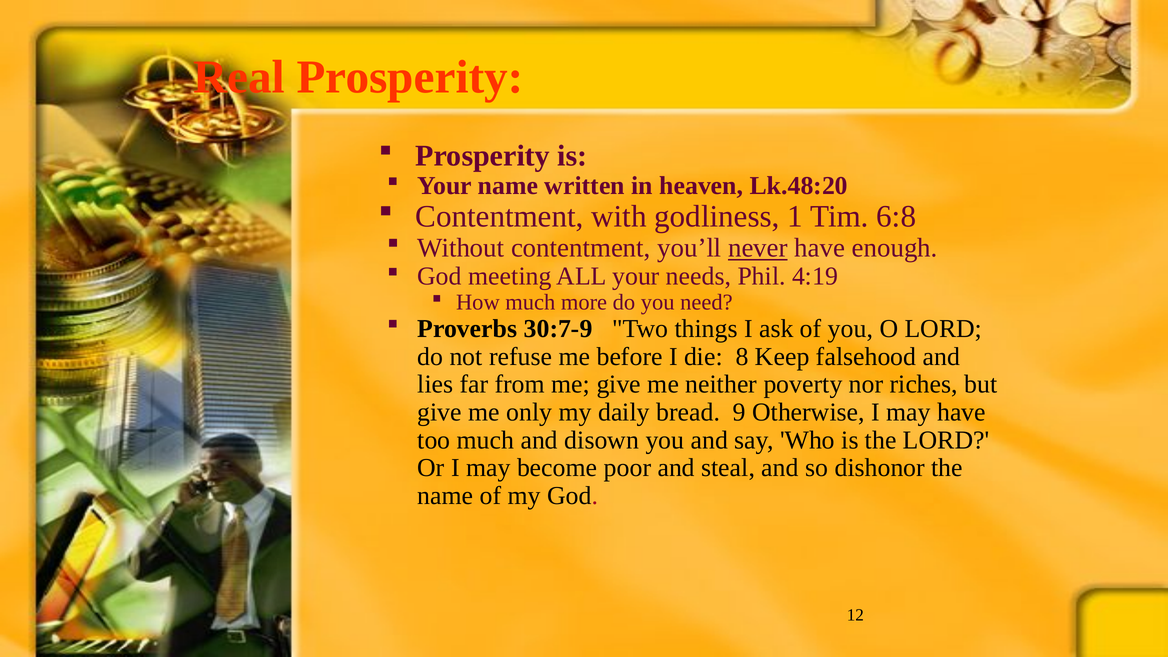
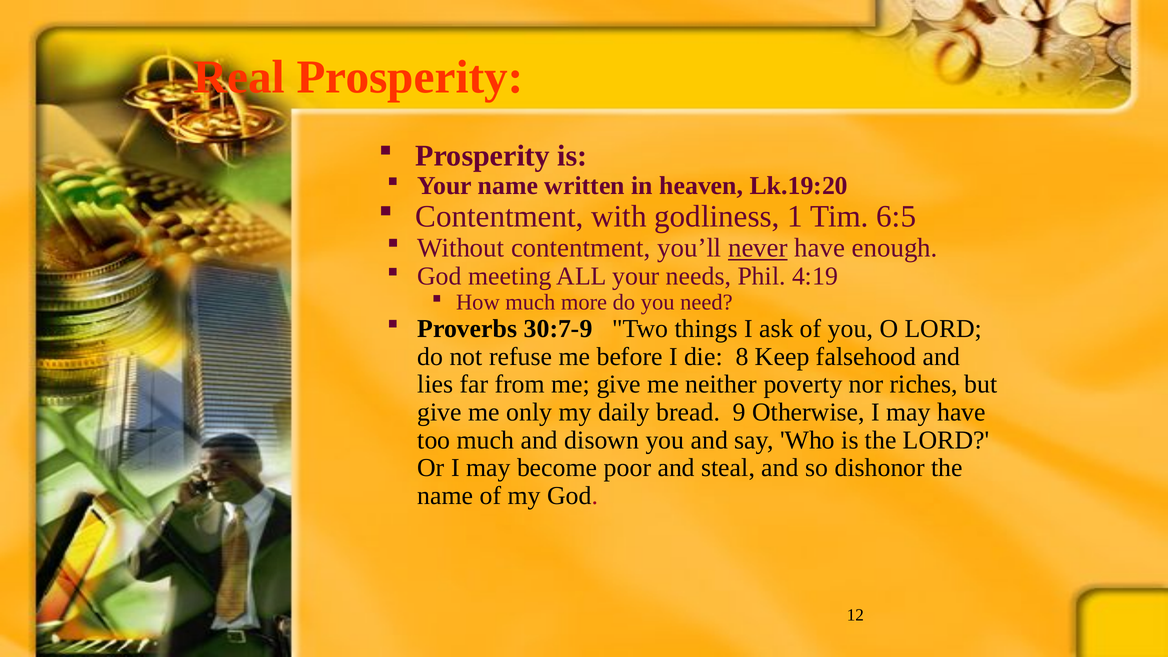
Lk.48:20: Lk.48:20 -> Lk.19:20
6:8: 6:8 -> 6:5
